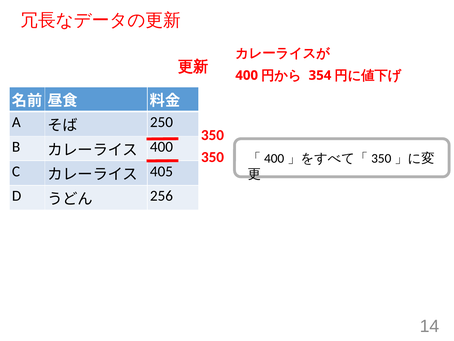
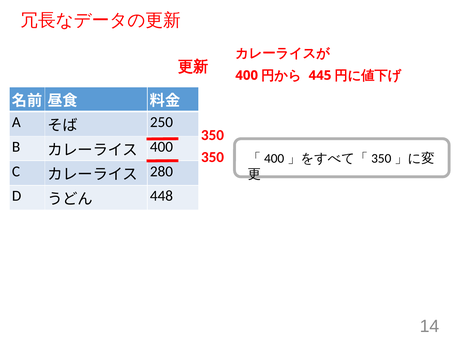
354: 354 -> 445
405: 405 -> 280
256: 256 -> 448
